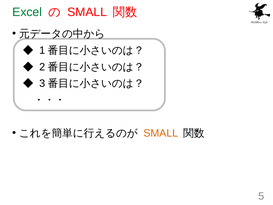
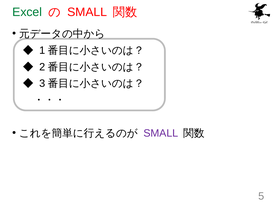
SMALL at (161, 133) colour: orange -> purple
